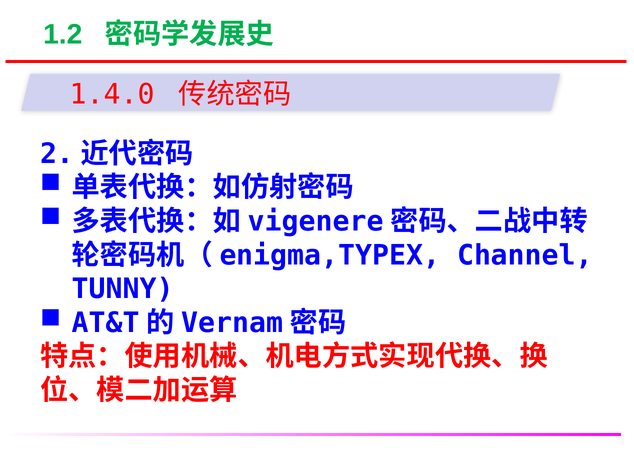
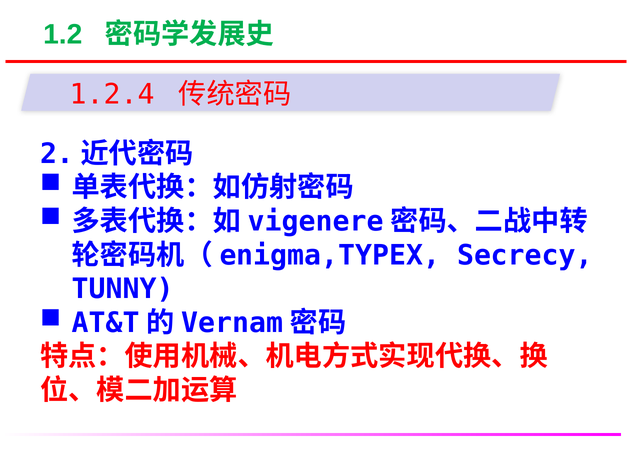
1.4.0: 1.4.0 -> 1.2.4
Channel: Channel -> Secrecy
